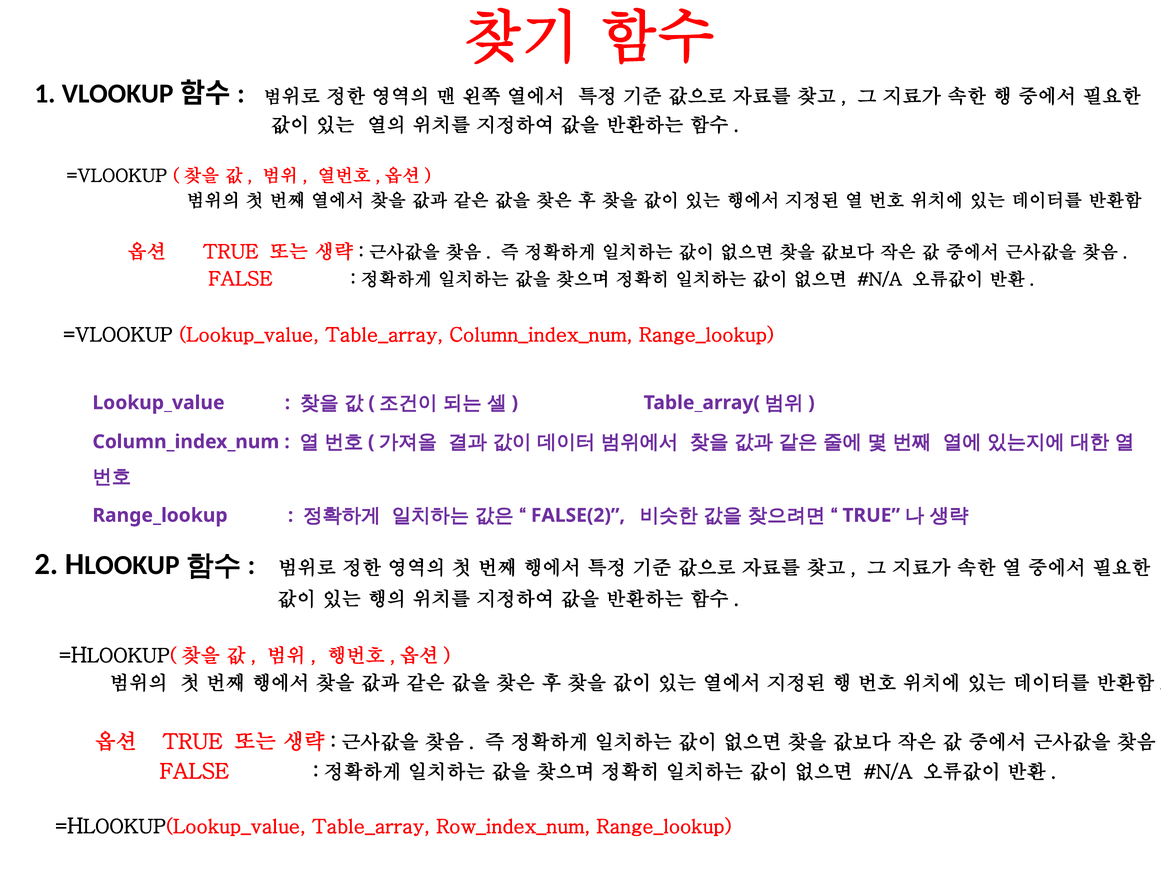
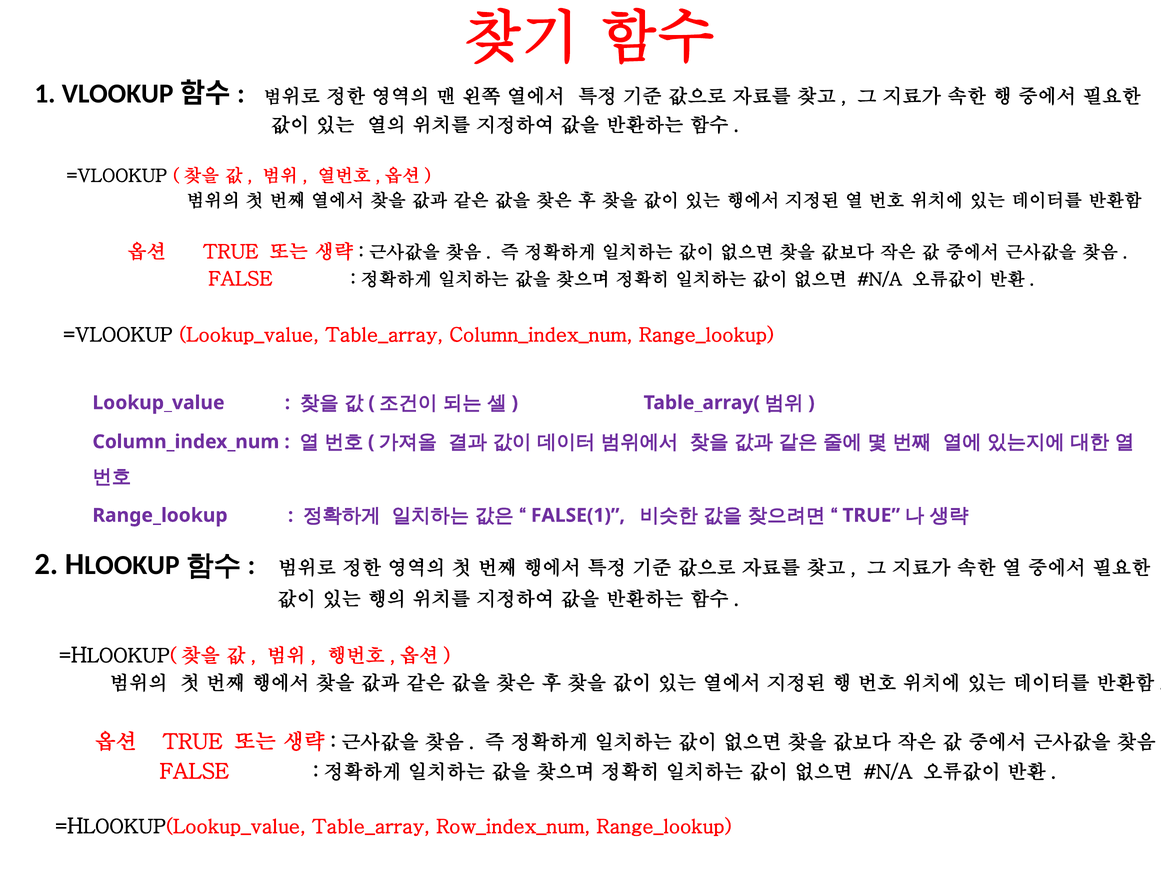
FALSE(2: FALSE(2 -> FALSE(1
